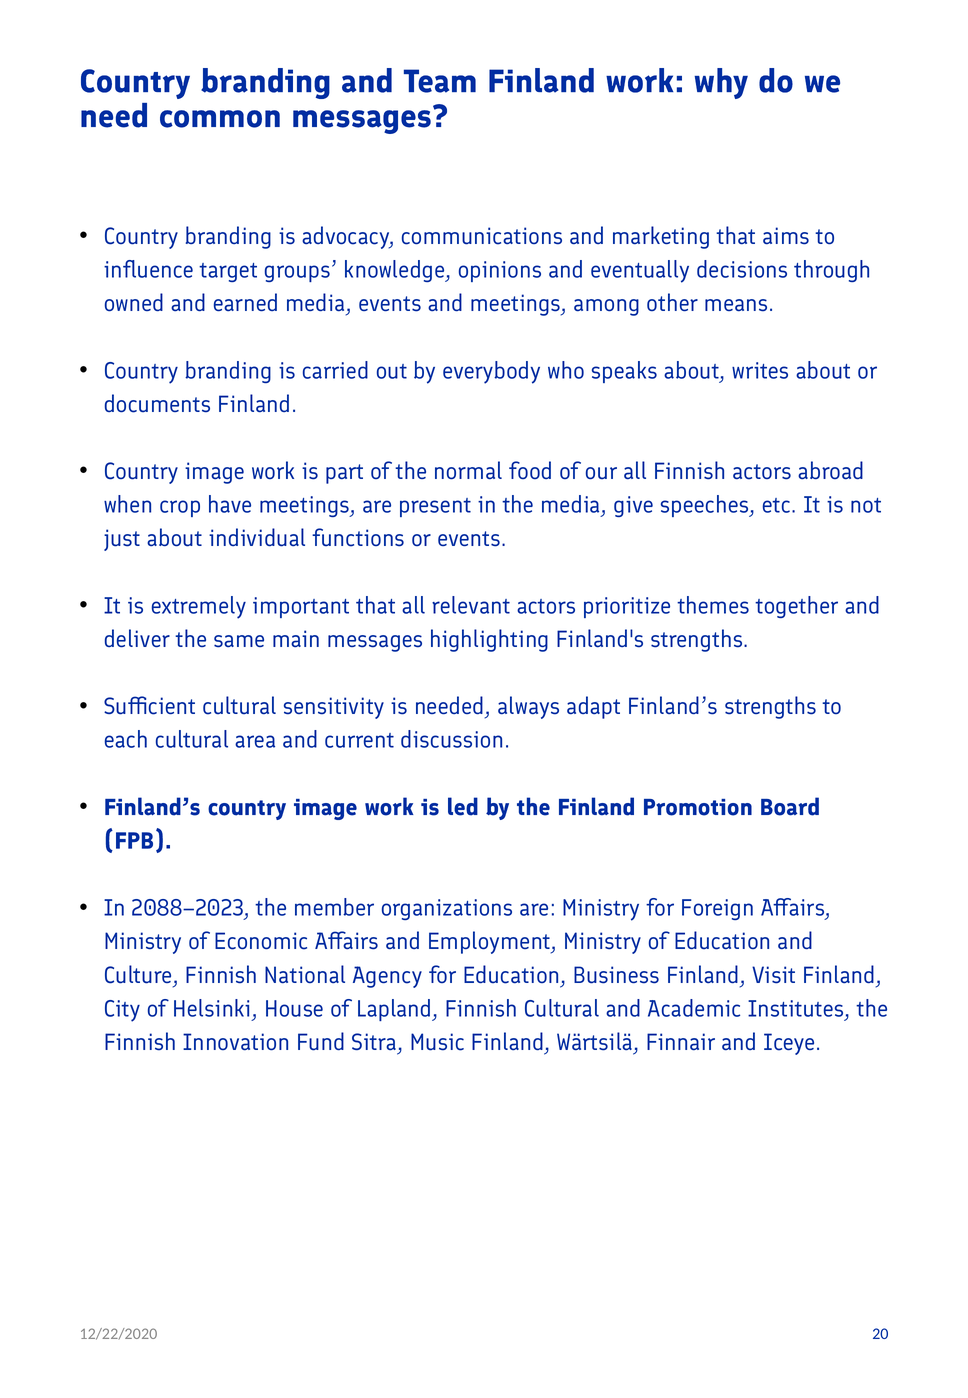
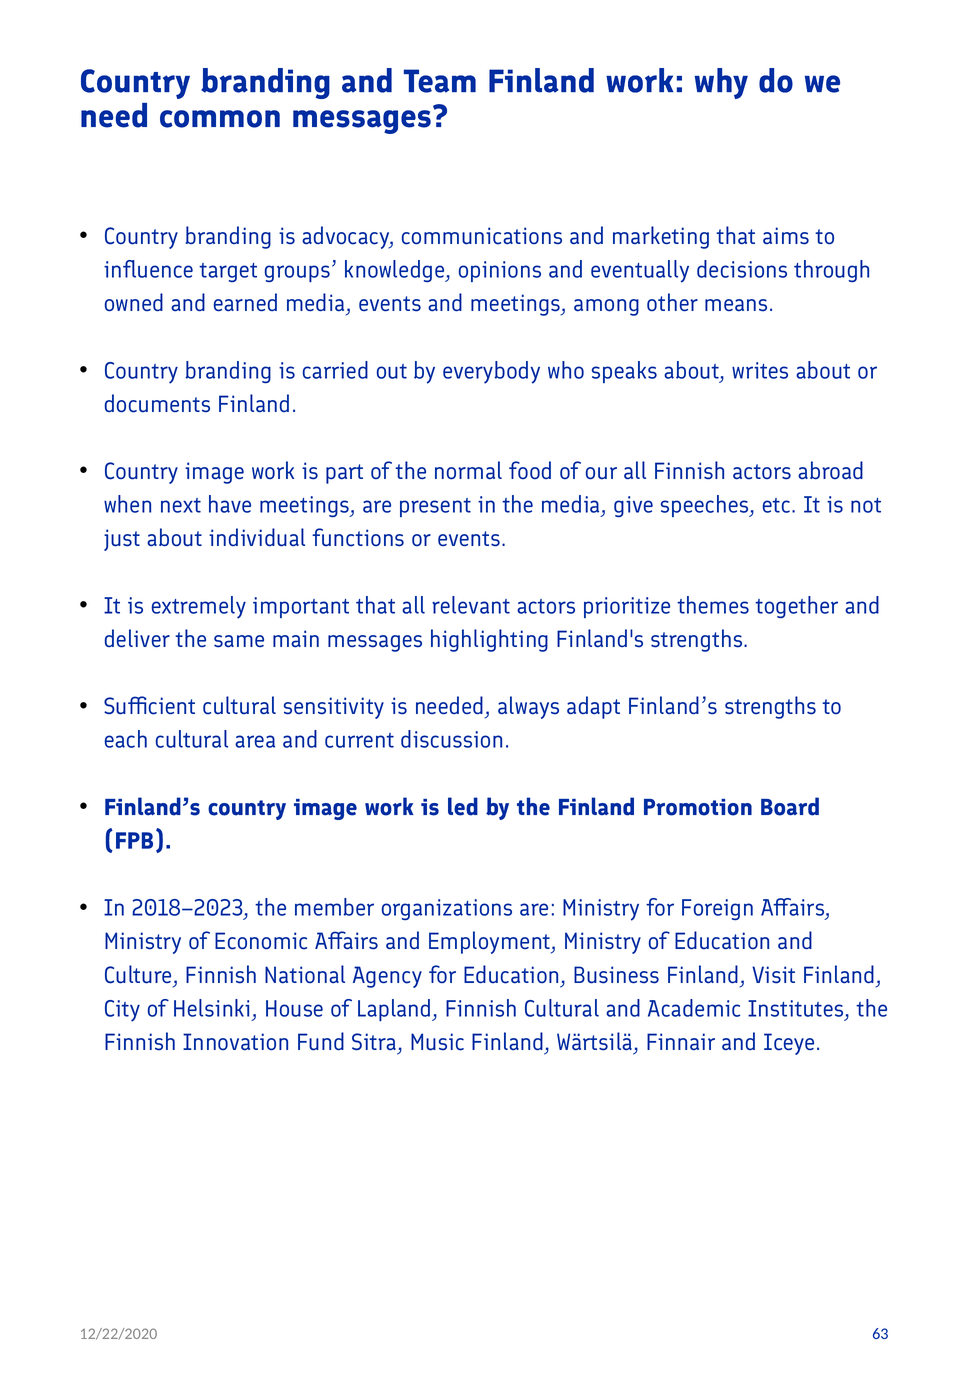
crop: crop -> next
2088–2023: 2088–2023 -> 2018–2023
20: 20 -> 63
